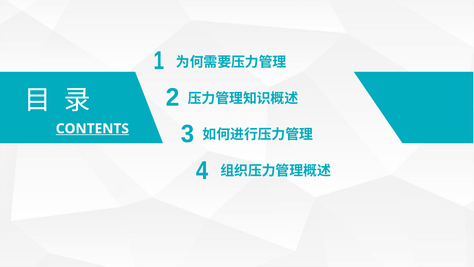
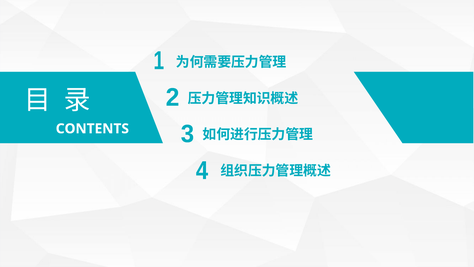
CONTENTS underline: present -> none
